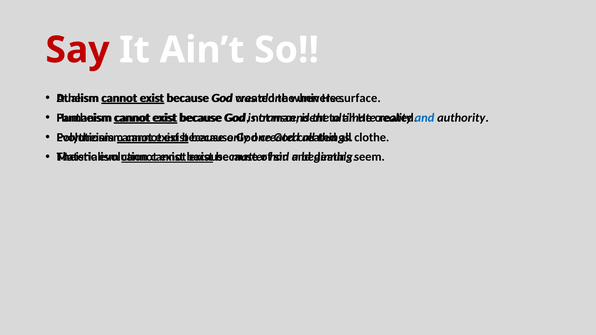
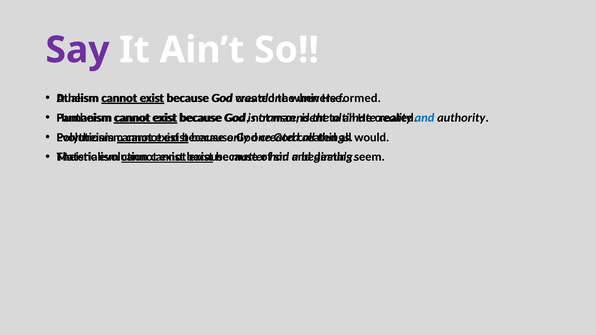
Say colour: red -> purple
surface: surface -> formed
clothe: clothe -> would
